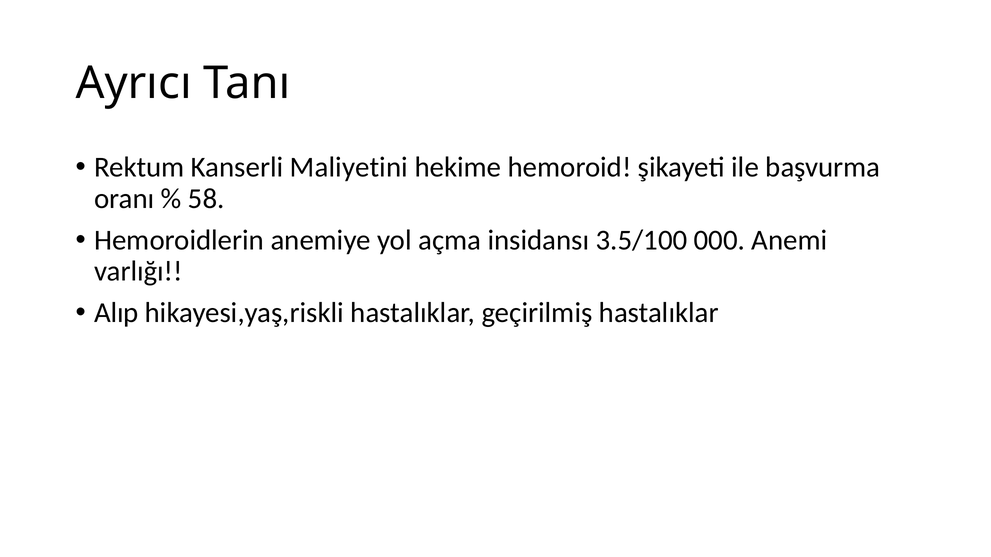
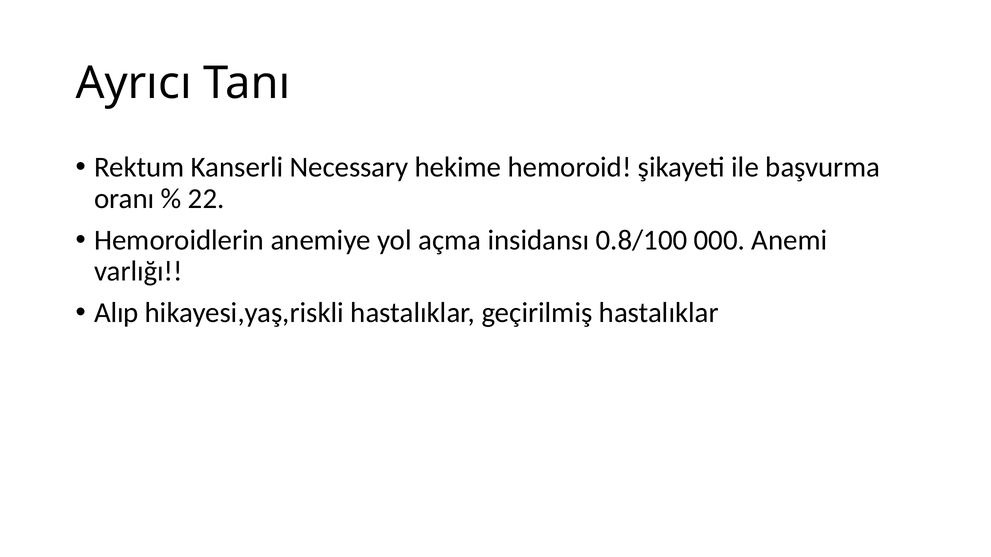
Maliyetini: Maliyetini -> Necessary
58: 58 -> 22
3.5/100: 3.5/100 -> 0.8/100
